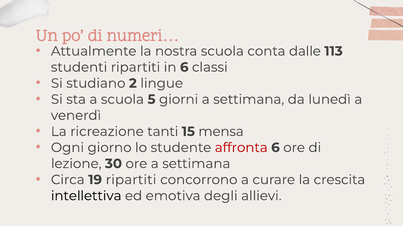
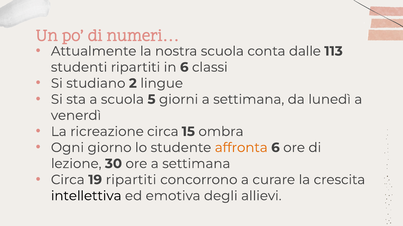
ricreazione tanti: tanti -> circa
mensa: mensa -> ombra
affronta colour: red -> orange
